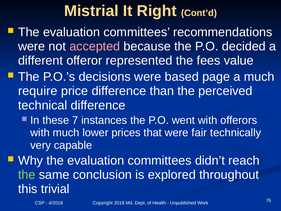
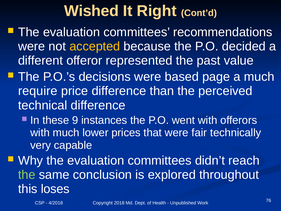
Mistrial: Mistrial -> Wished
accepted colour: pink -> yellow
fees: fees -> past
7: 7 -> 9
trivial: trivial -> loses
